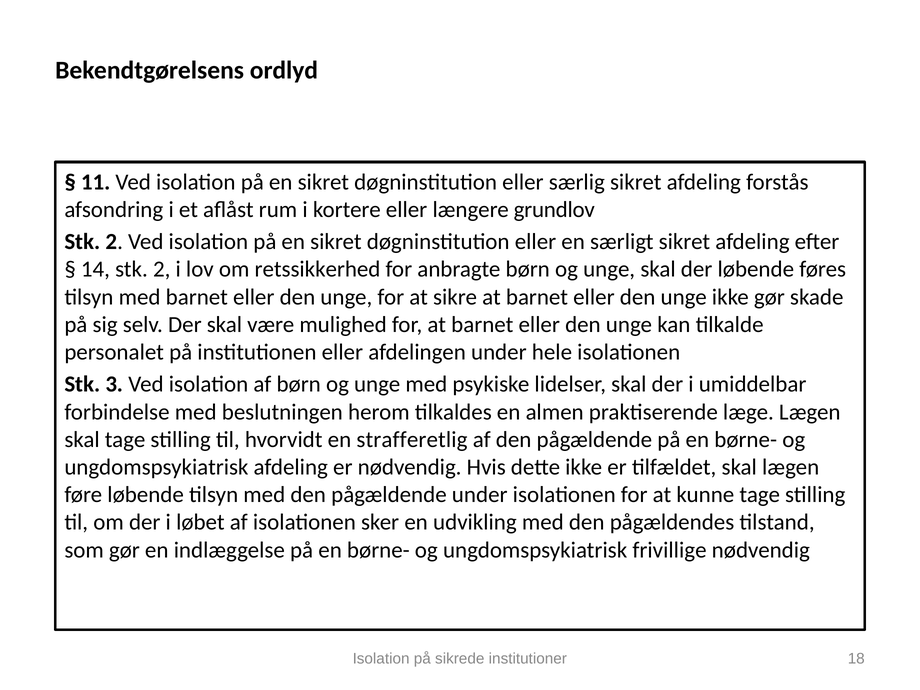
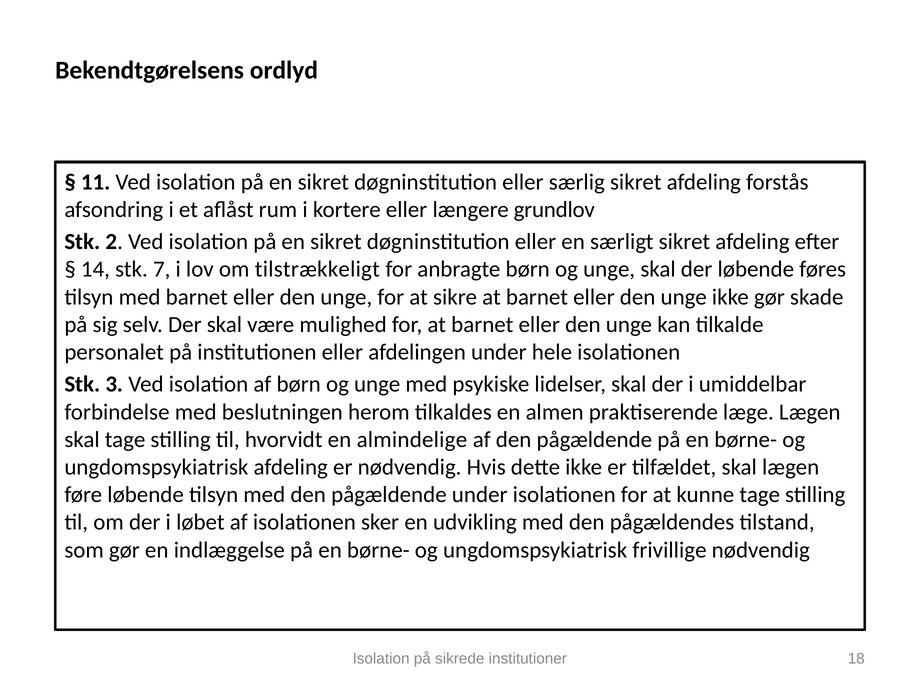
14 stk 2: 2 -> 7
retssikkerhed: retssikkerhed -> tilstrækkeligt
strafferetlig: strafferetlig -> almindelige
